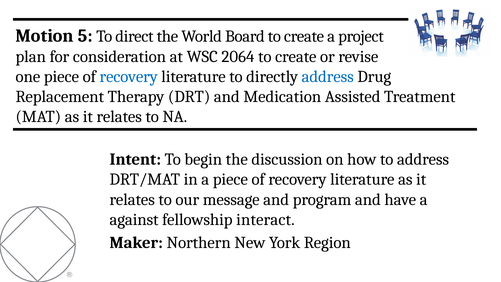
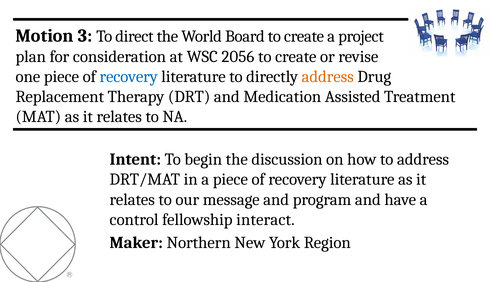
5: 5 -> 3
2064: 2064 -> 2056
address at (328, 77) colour: blue -> orange
against: against -> control
